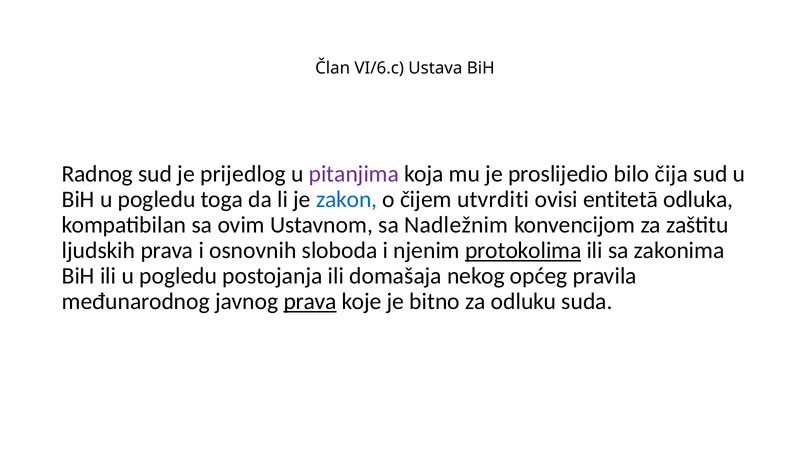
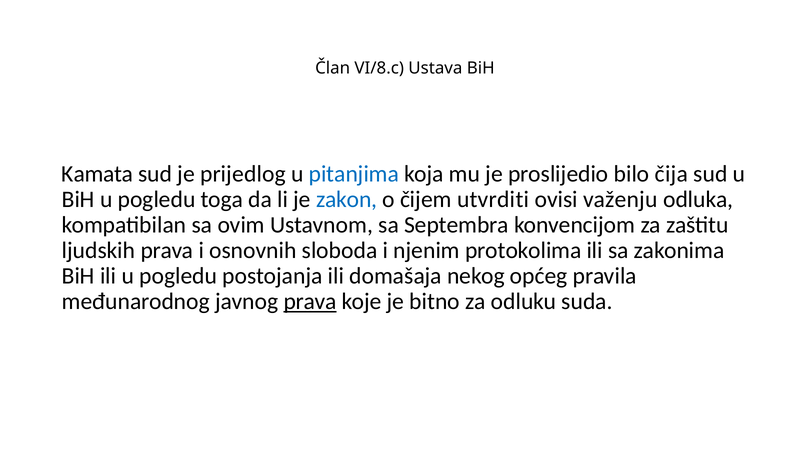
VI/6.c: VI/6.c -> VI/8.c
Radnog: Radnog -> Kamata
pitanjima colour: purple -> blue
entitetā: entitetā -> važenju
Nadležnim: Nadležnim -> Septembra
protokolima underline: present -> none
